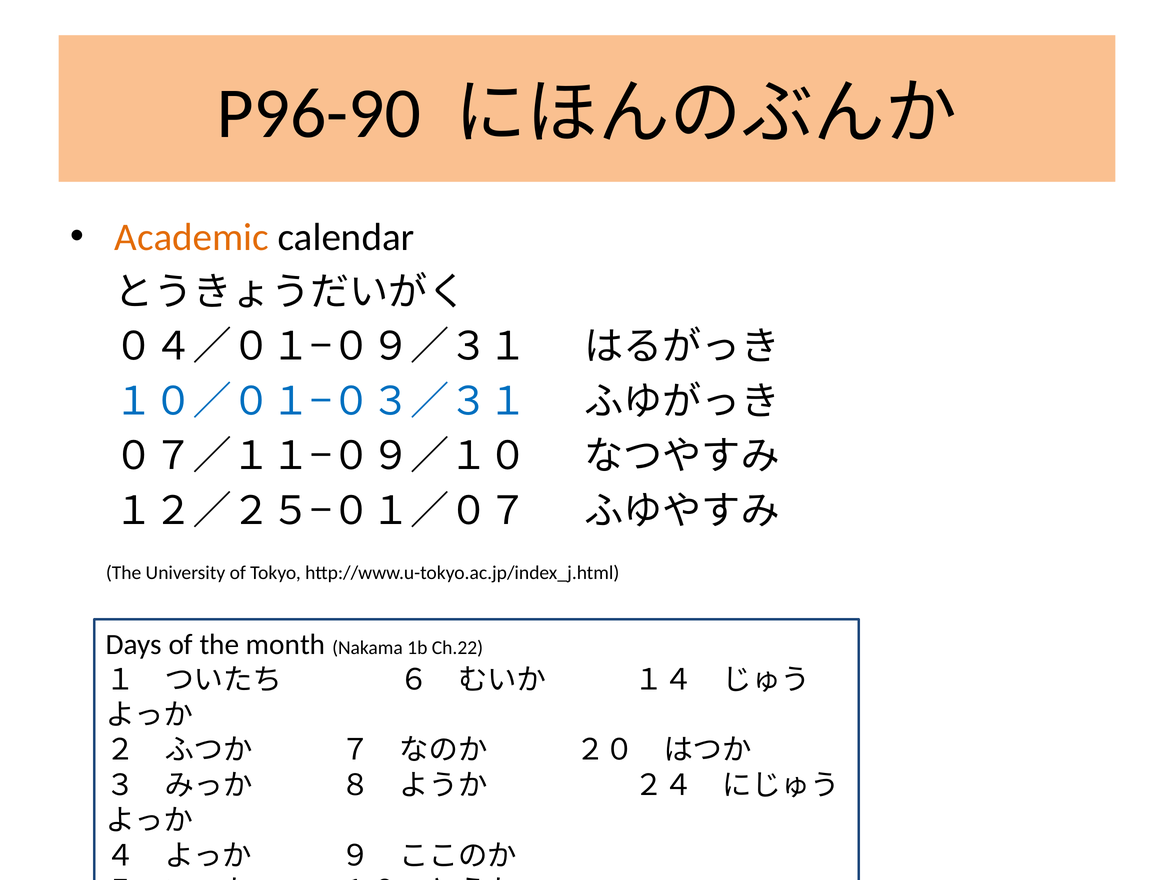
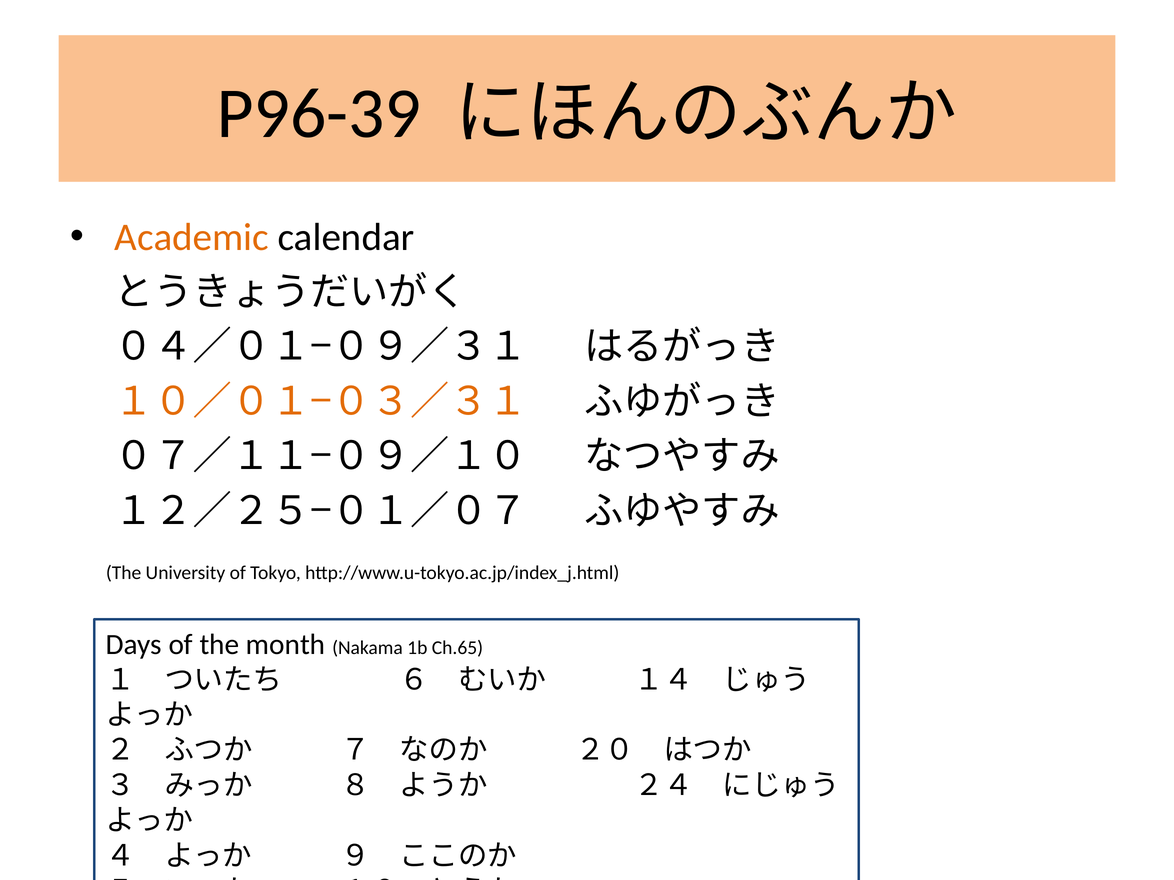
P96-90: P96-90 -> P96-39
１０／０１−０３／３１ colour: blue -> orange
Ch.22: Ch.22 -> Ch.65
